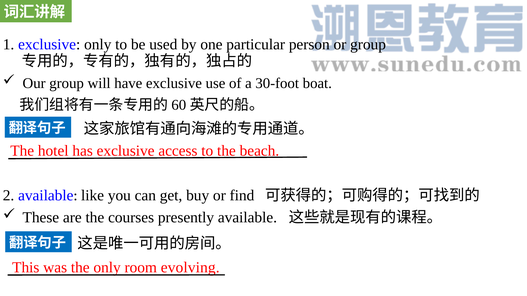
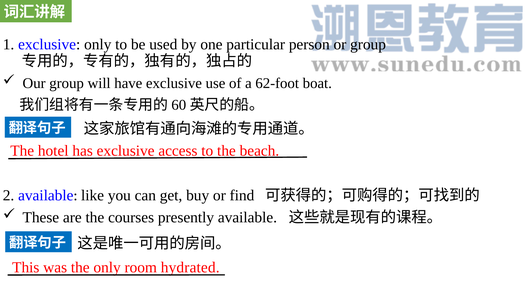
30-foot: 30-foot -> 62-foot
evolving: evolving -> hydrated
